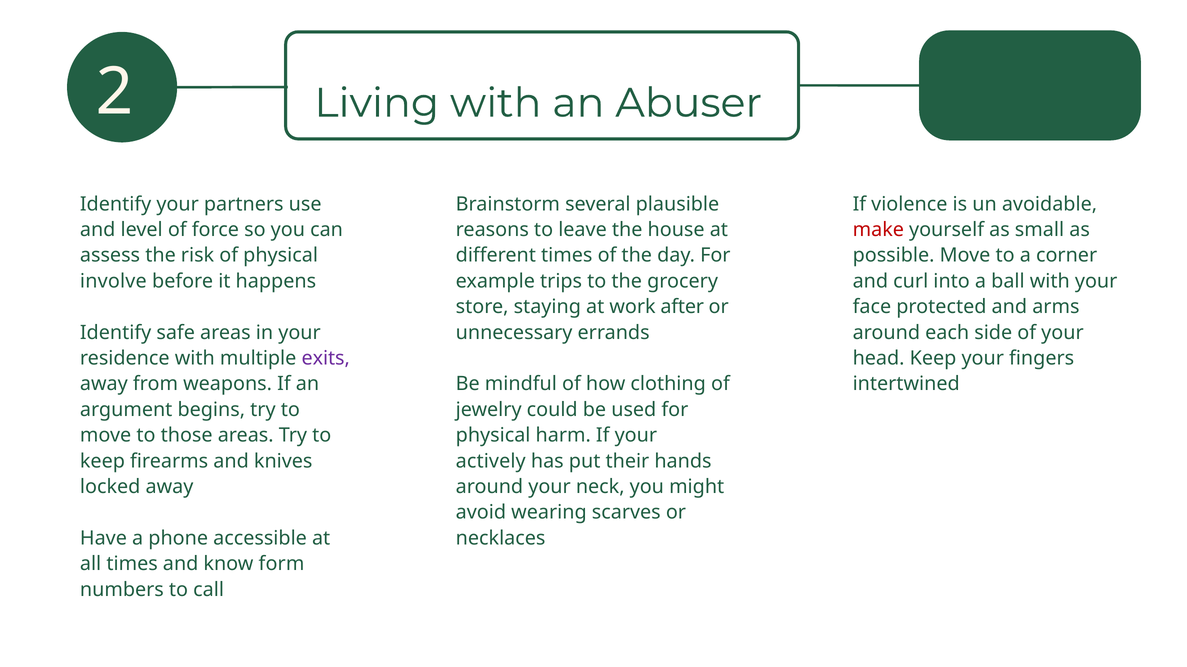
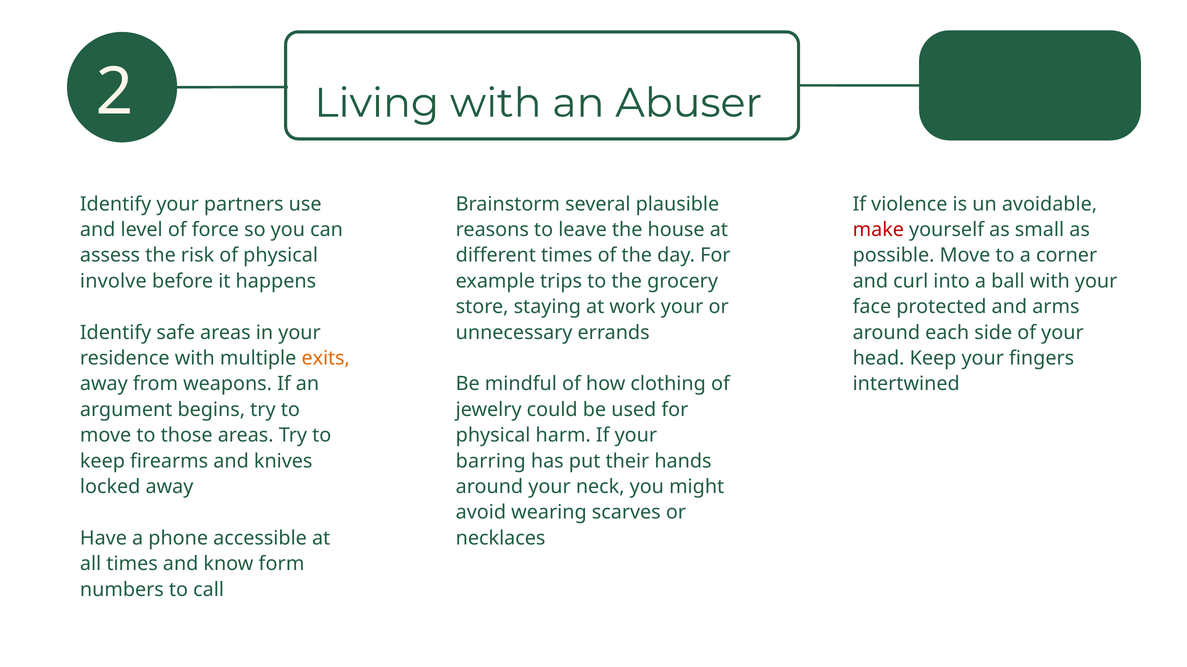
work after: after -> your
exits colour: purple -> orange
actively: actively -> barring
